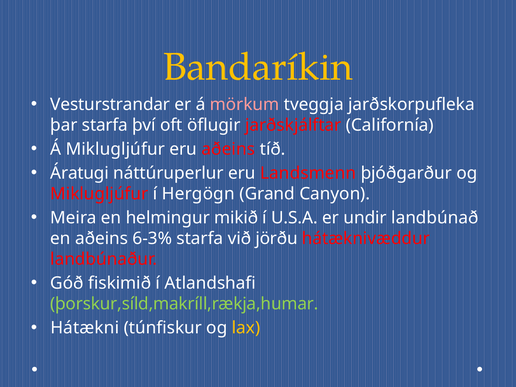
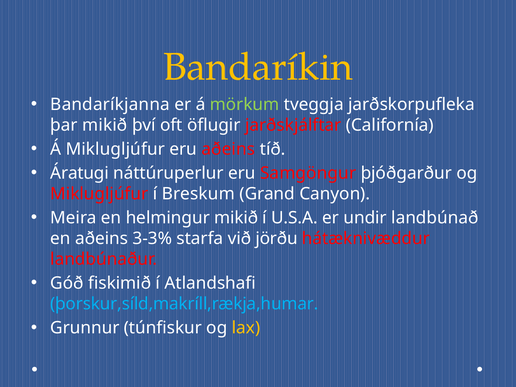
Vesturstrandar: Vesturstrandar -> Bandaríkjanna
mörkum colour: pink -> light green
þar starfa: starfa -> mikið
Landsmenn: Landsmenn -> Samgöngur
Hergögn: Hergögn -> Breskum
6-3%: 6-3% -> 3-3%
þorskur,síld,makríll,rækja,humar colour: light green -> light blue
Hátækni: Hátækni -> Grunnur
